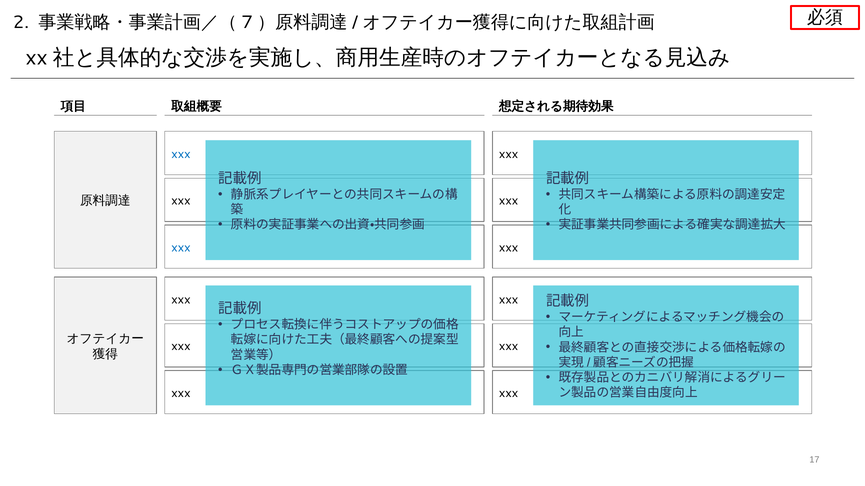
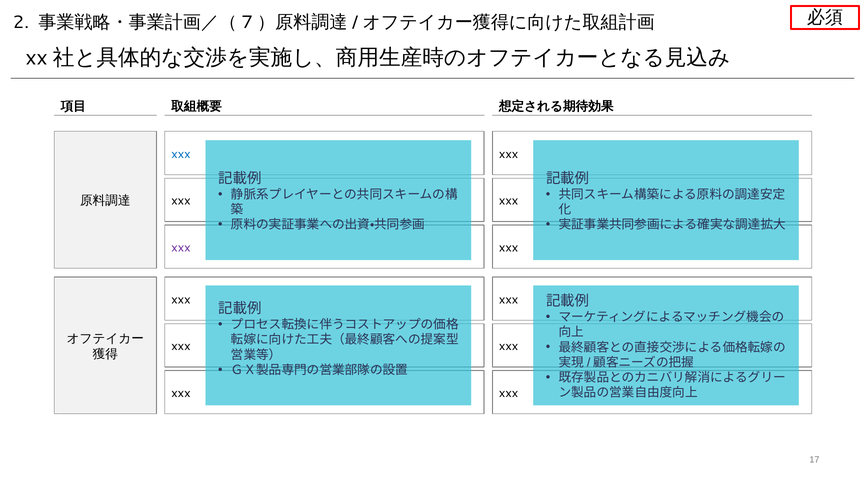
xxx at (181, 248) colour: blue -> purple
